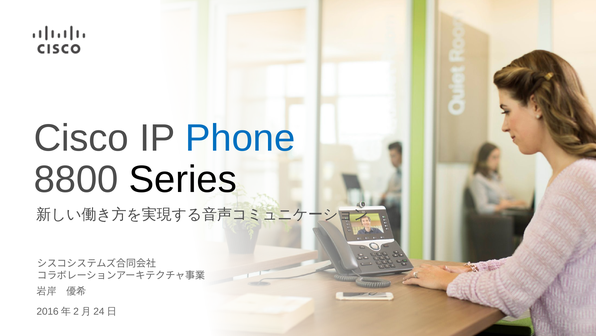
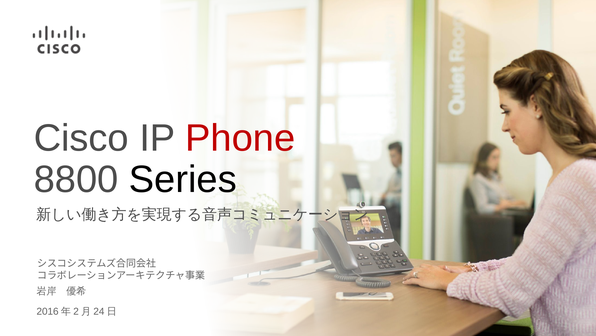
Phone colour: blue -> red
